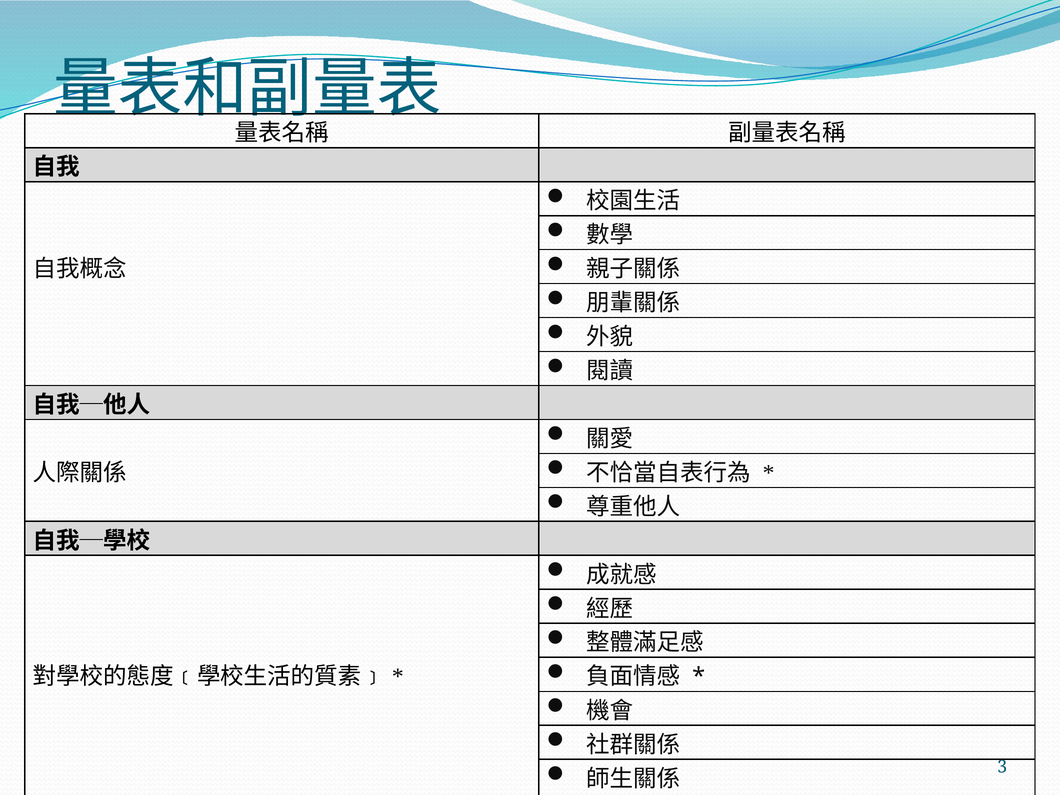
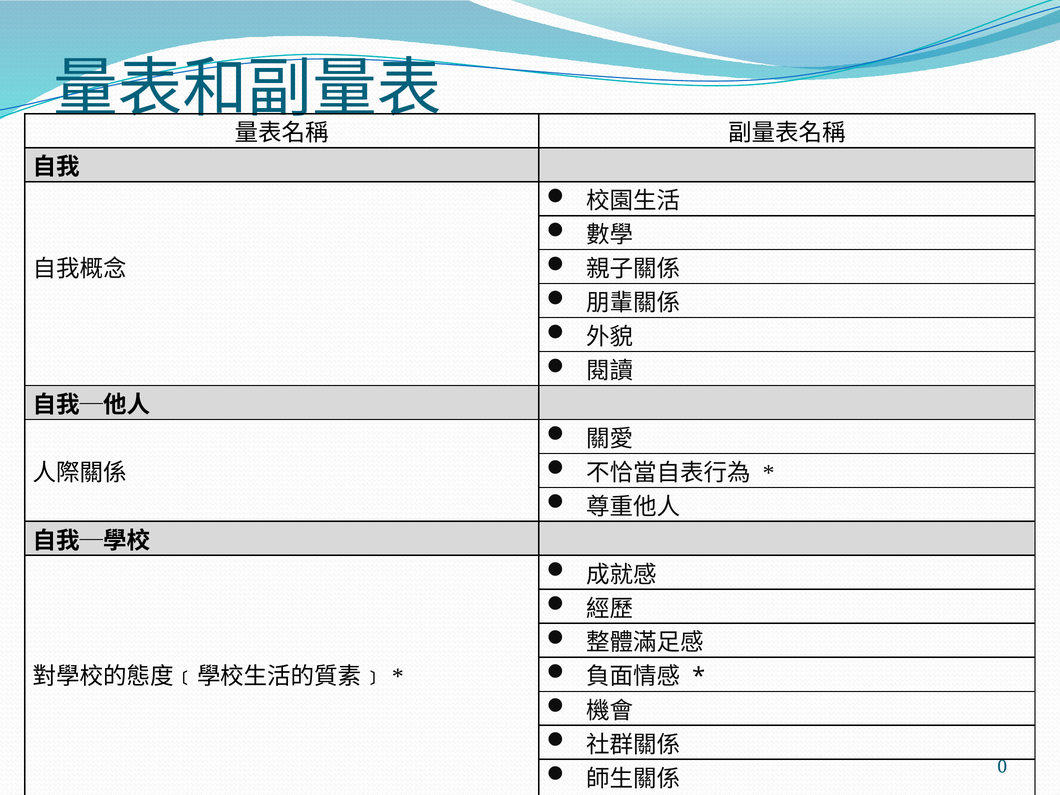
3: 3 -> 0
